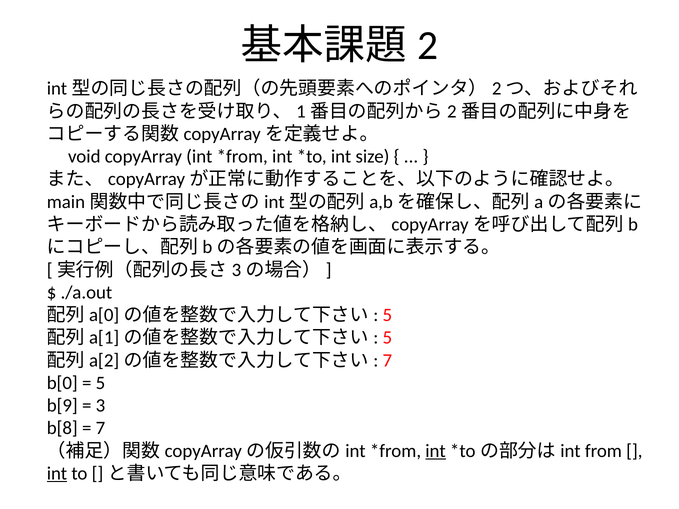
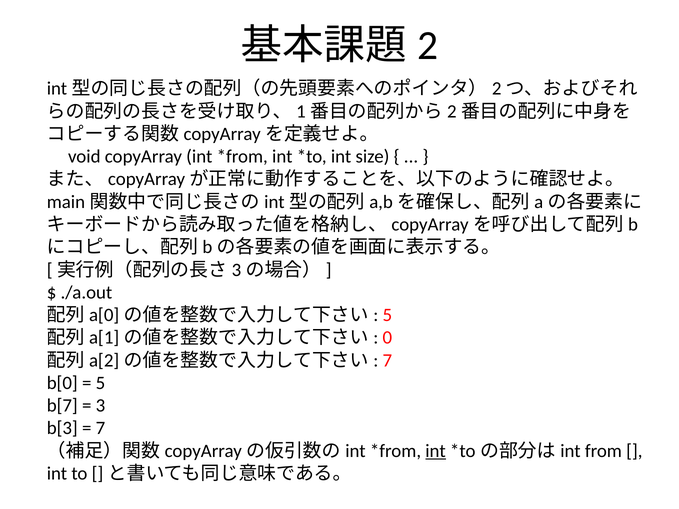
5 at (387, 338): 5 -> 0
b[9: b[9 -> b[7
b[8: b[8 -> b[3
int at (57, 474) underline: present -> none
